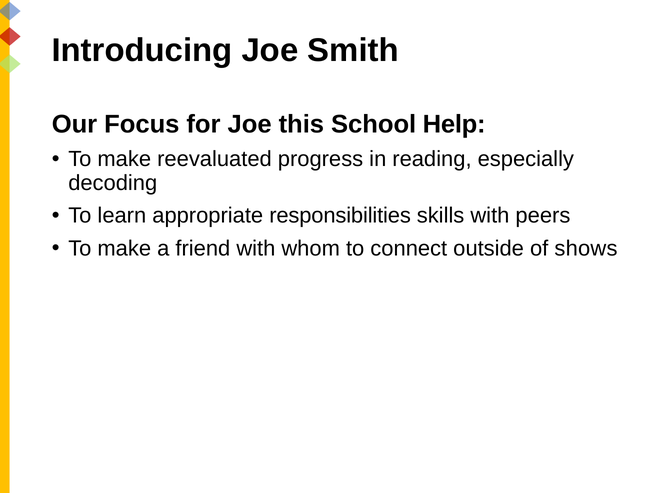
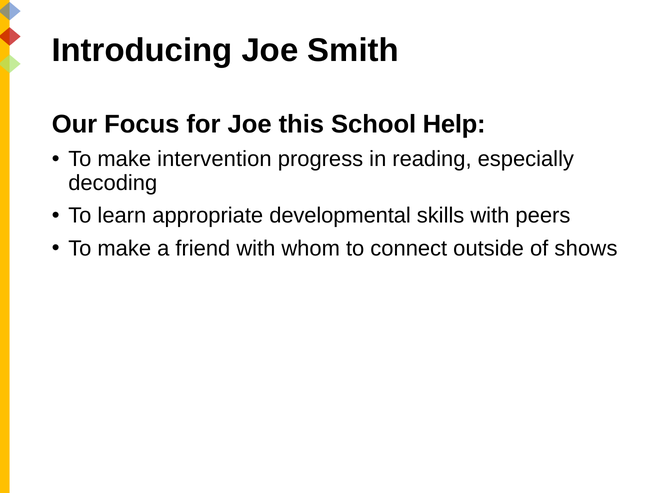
reevaluated: reevaluated -> intervention
responsibilities: responsibilities -> developmental
